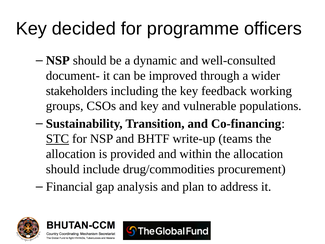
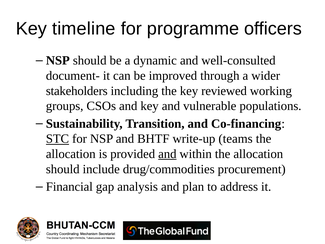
decided: decided -> timeline
feedback: feedback -> reviewed
and at (167, 154) underline: none -> present
